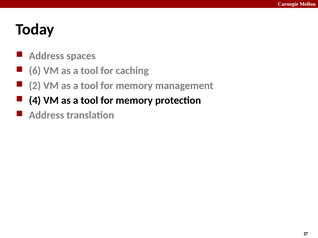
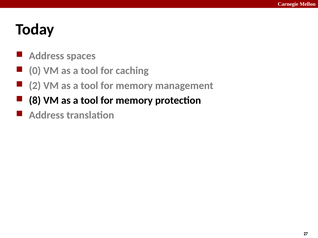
6: 6 -> 0
4: 4 -> 8
